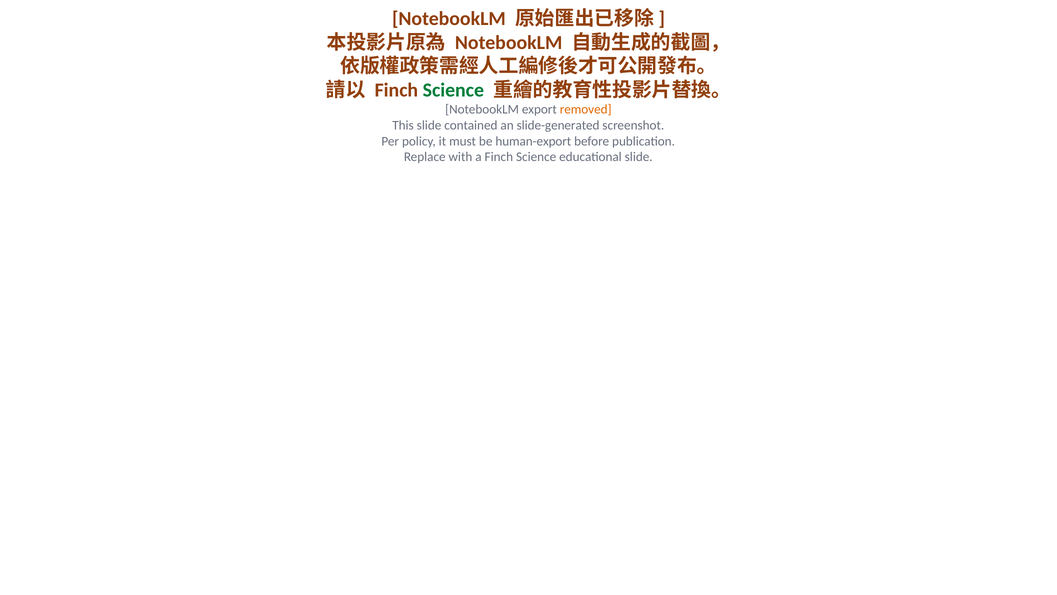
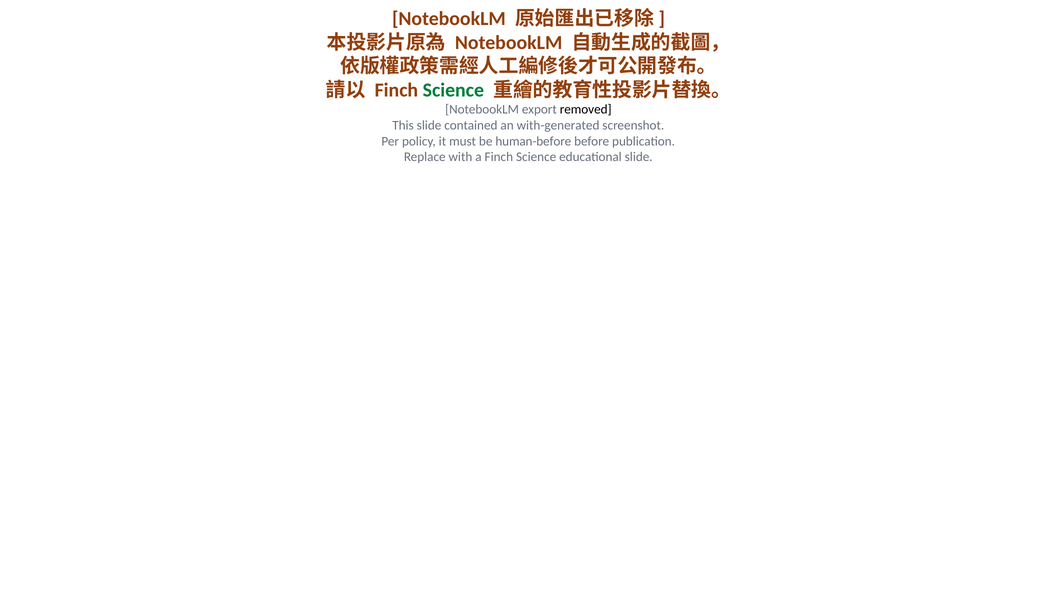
removed colour: orange -> black
slide-generated: slide-generated -> with-generated
human-export: human-export -> human-before
